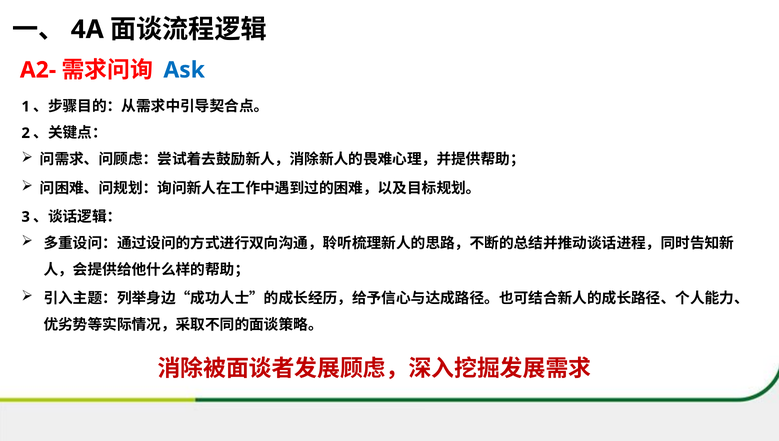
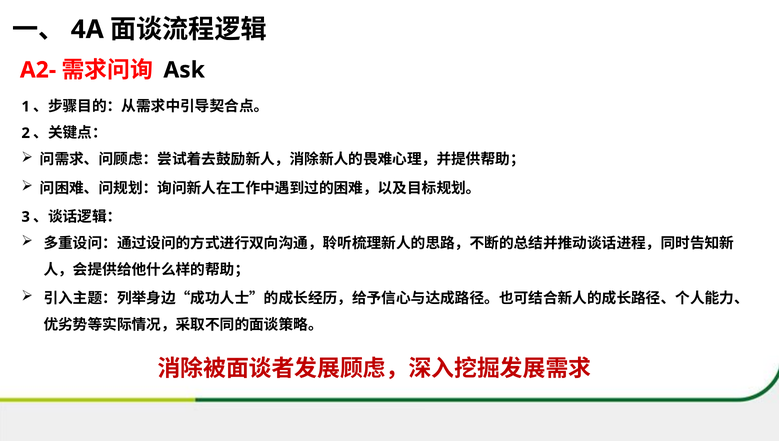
Ask colour: blue -> black
